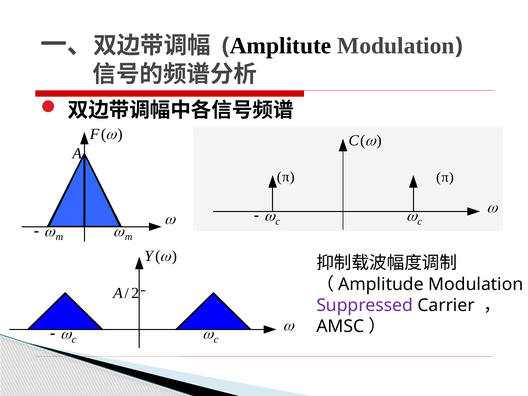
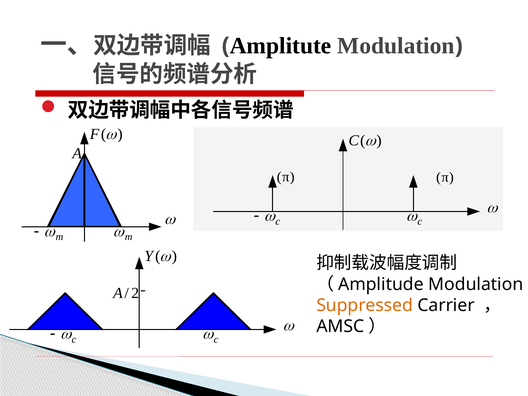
Suppressed colour: purple -> orange
